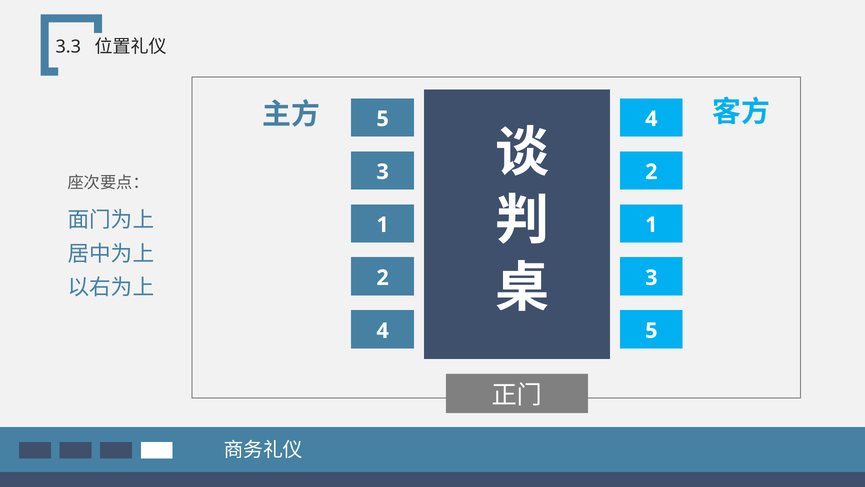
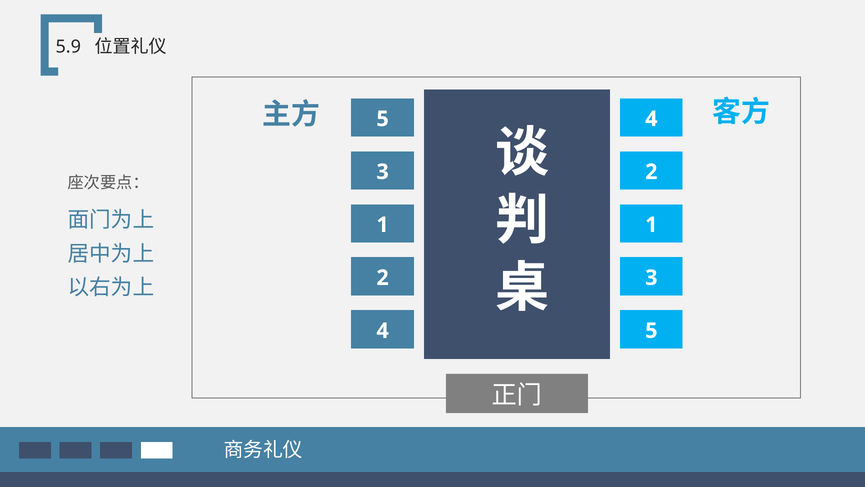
3.3: 3.3 -> 5.9
